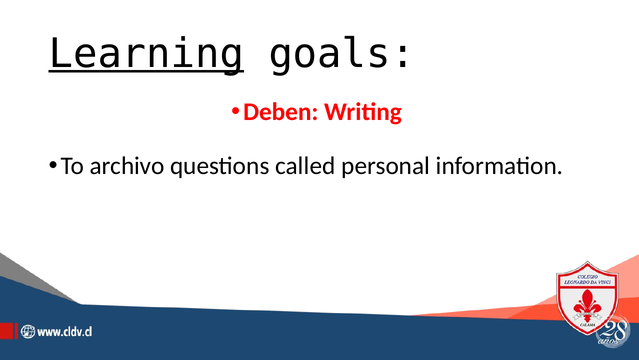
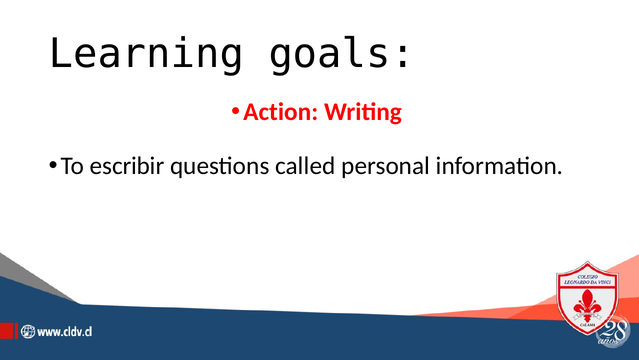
Learning underline: present -> none
Deben: Deben -> Action
archivo: archivo -> escribir
